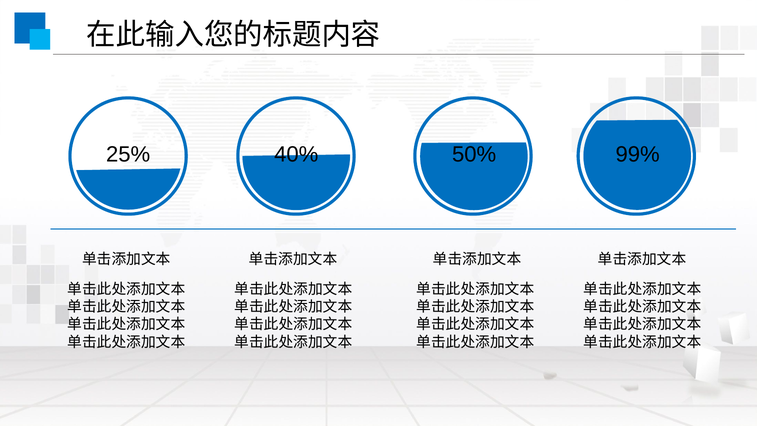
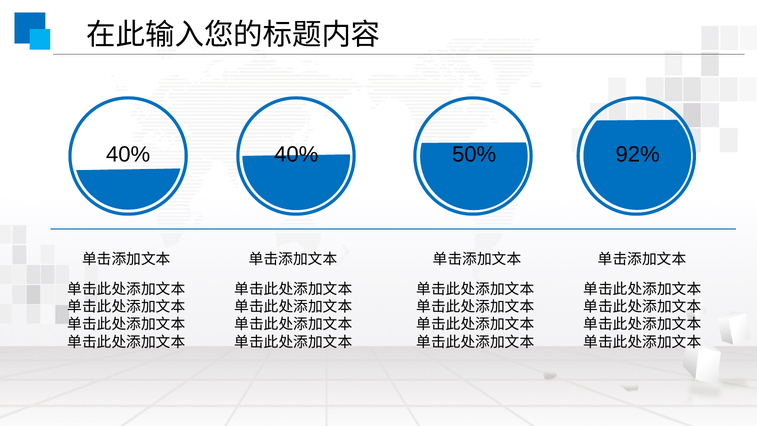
25% at (128, 155): 25% -> 40%
99%: 99% -> 92%
